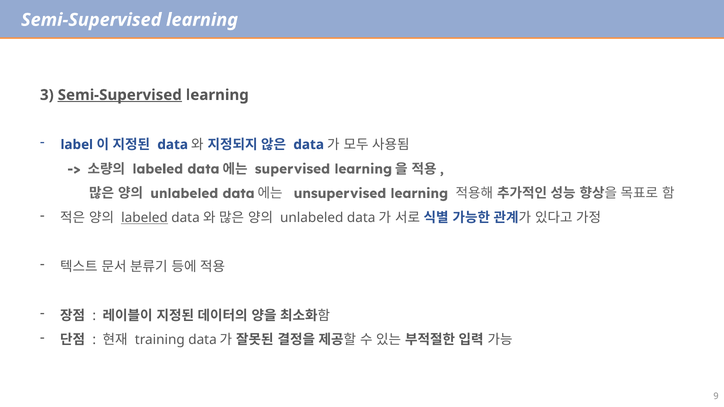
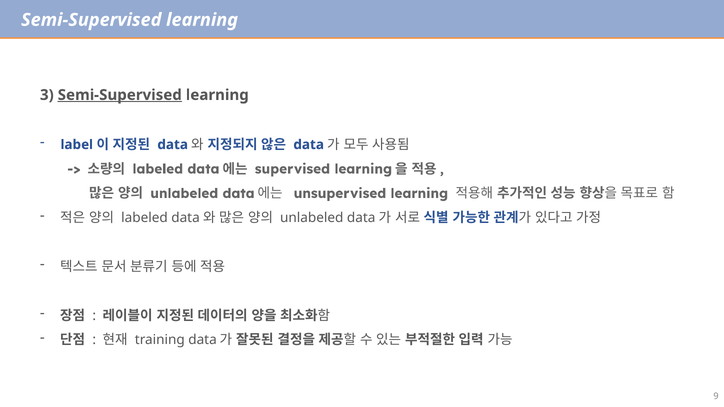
labeled at (145, 218) underline: present -> none
